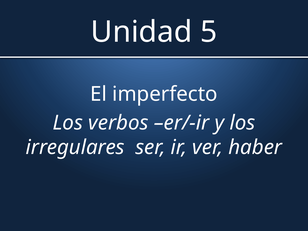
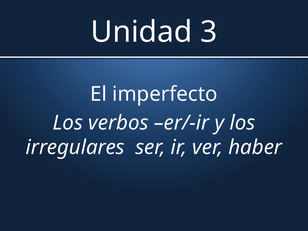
5: 5 -> 3
